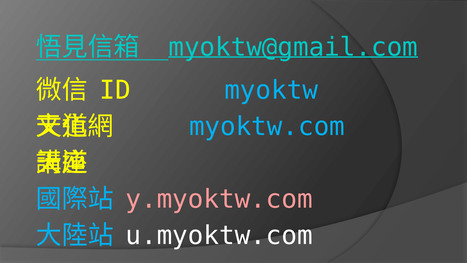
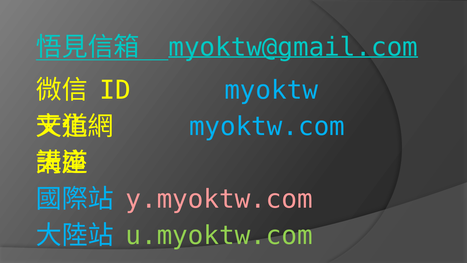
u.myoktw.com colour: white -> light green
